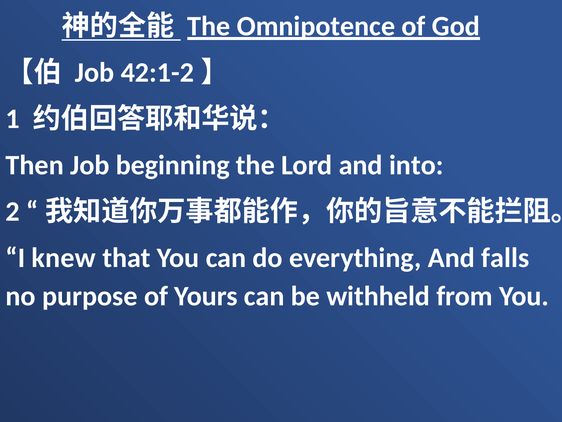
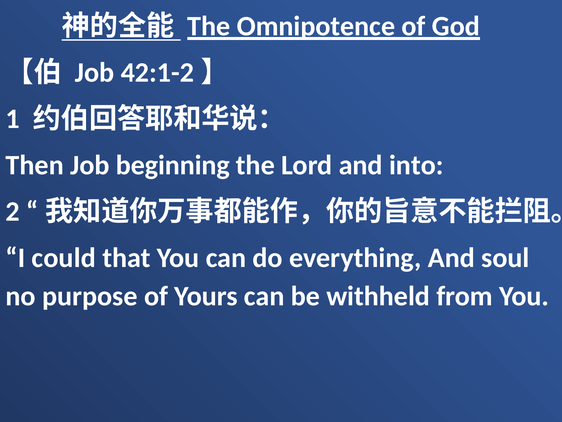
knew: knew -> could
falls: falls -> soul
